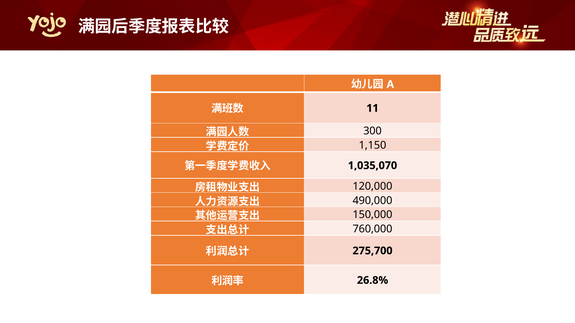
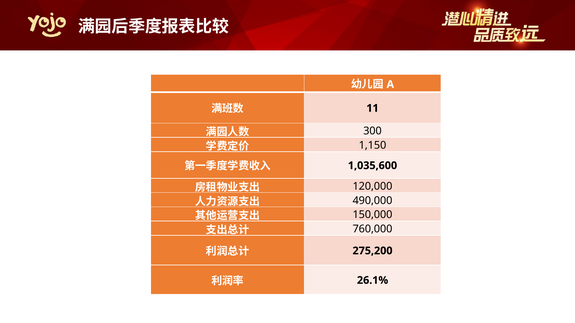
1,035,070: 1,035,070 -> 1,035,600
275,700: 275,700 -> 275,200
26.8%: 26.8% -> 26.1%
